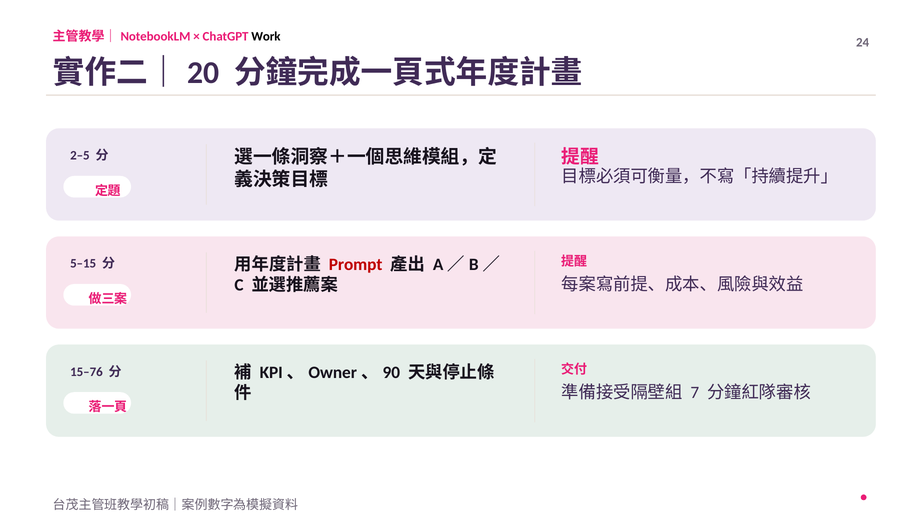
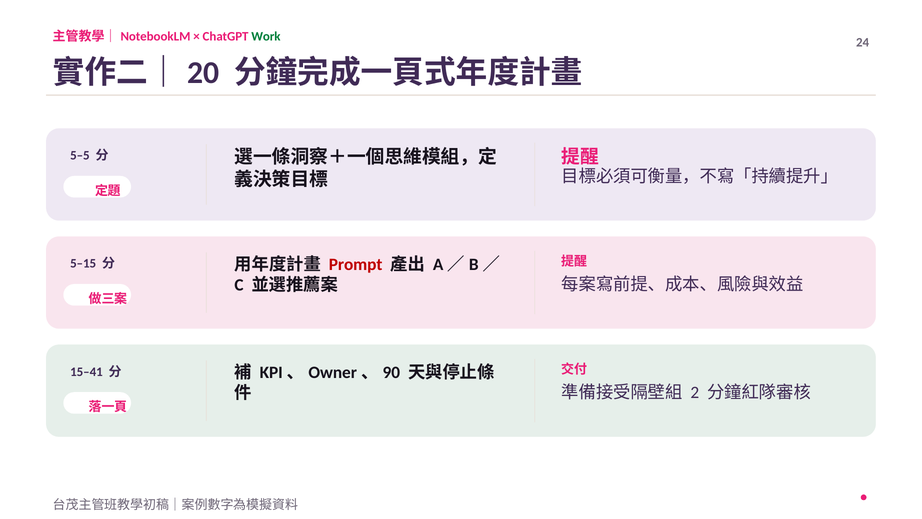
Work colour: black -> green
2–5: 2–5 -> 5–5
15–76: 15–76 -> 15–41
7: 7 -> 2
